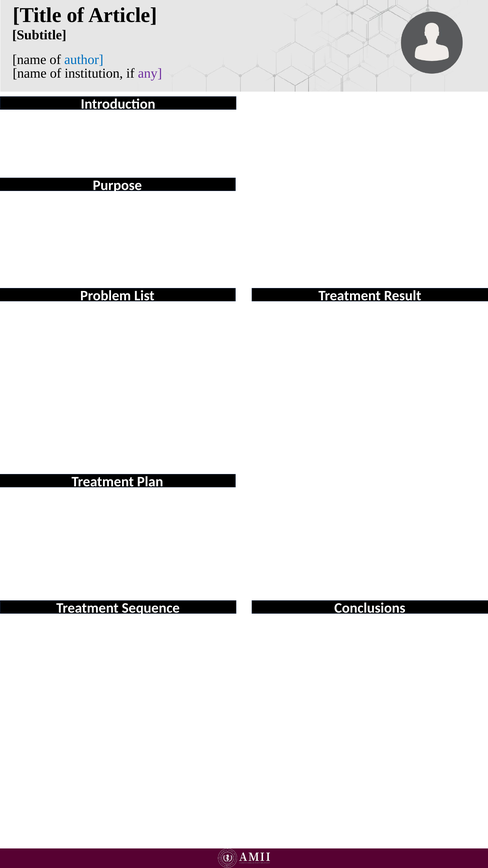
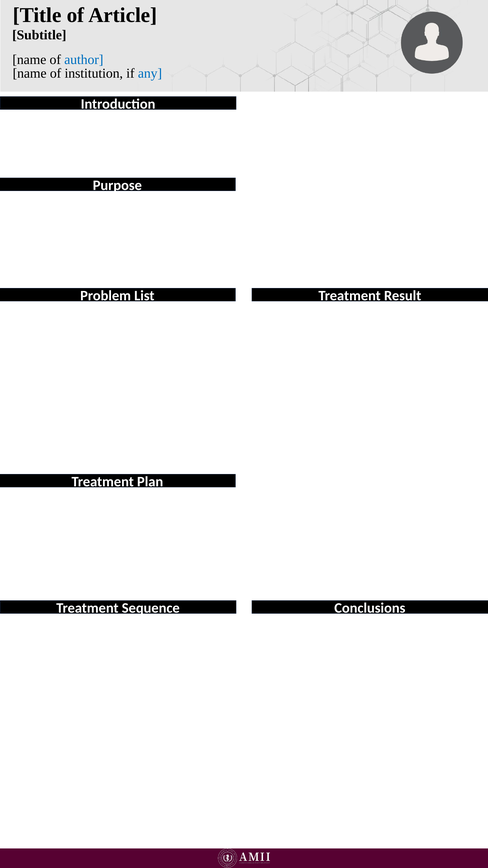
any colour: purple -> blue
